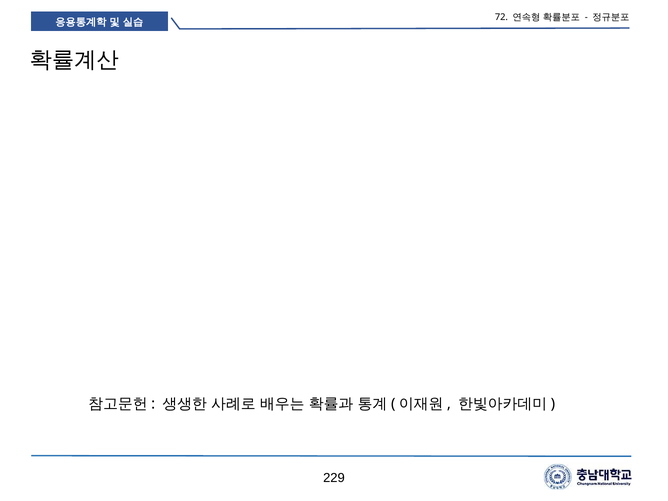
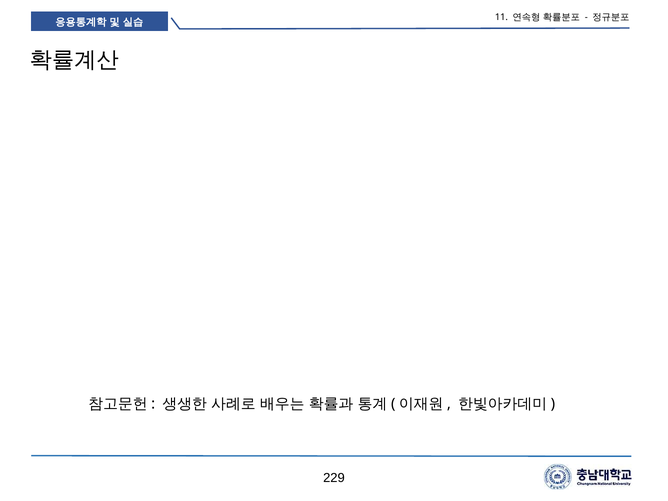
72: 72 -> 11
